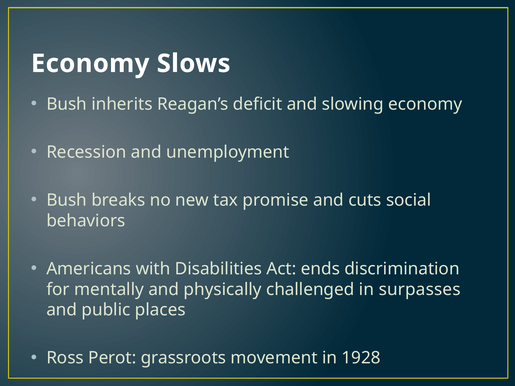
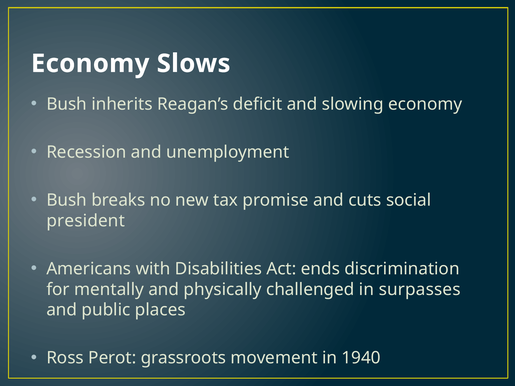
behaviors: behaviors -> president
1928: 1928 -> 1940
